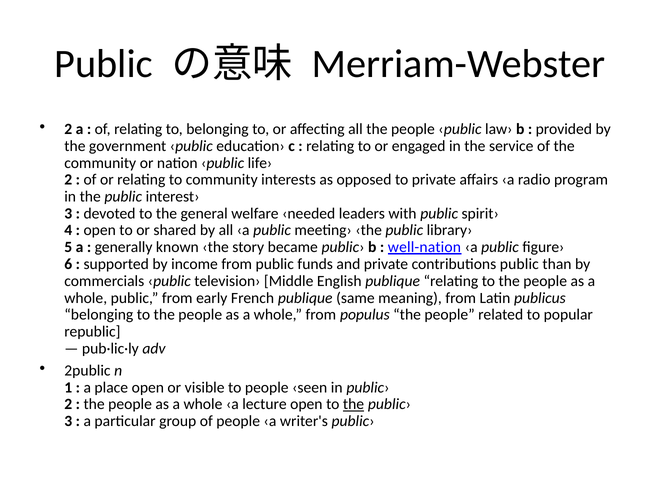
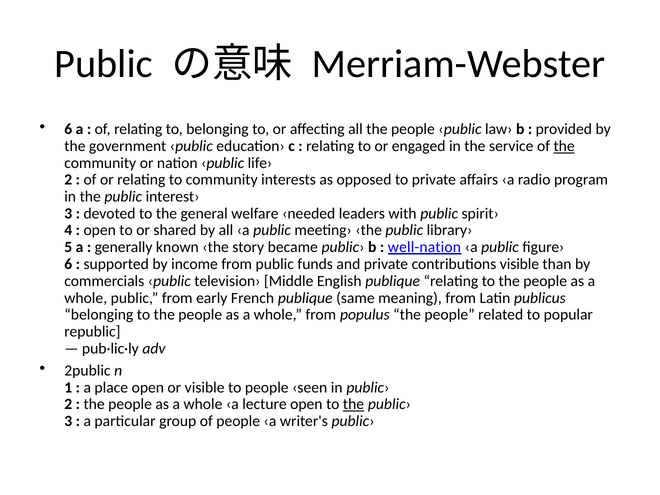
2 at (68, 129): 2 -> 6
the at (564, 146) underline: none -> present
contributions public: public -> visible
